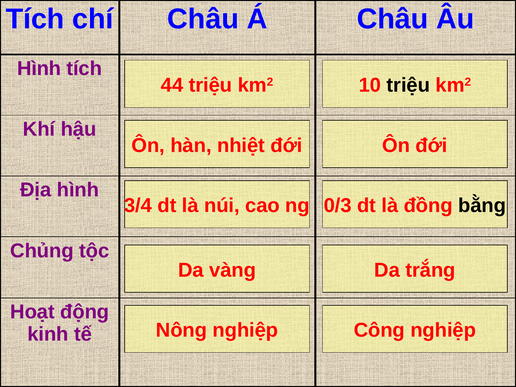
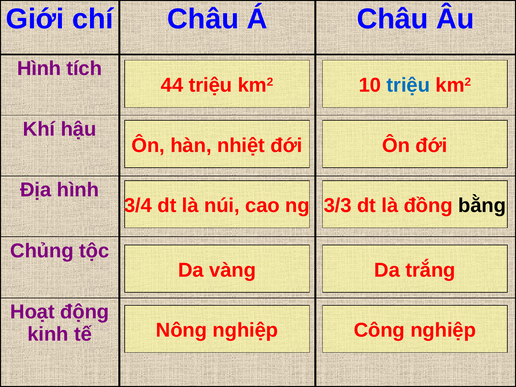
Tích at (35, 19): Tích -> Giới
triệu at (408, 85) colour: black -> blue
0/3: 0/3 -> 3/3
